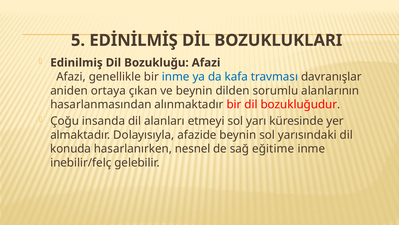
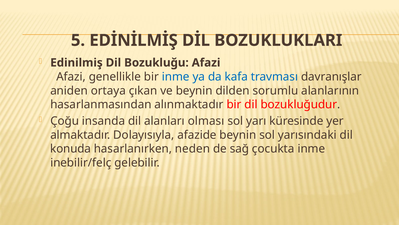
etmeyi: etmeyi -> olması
nesnel: nesnel -> neden
eğitime: eğitime -> çocukta
